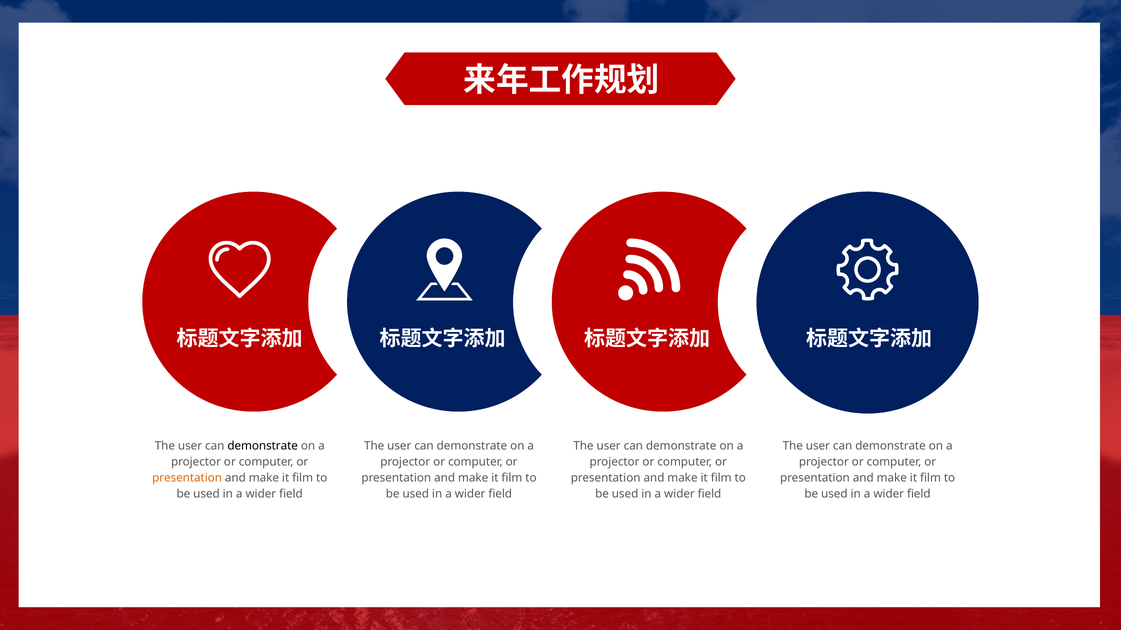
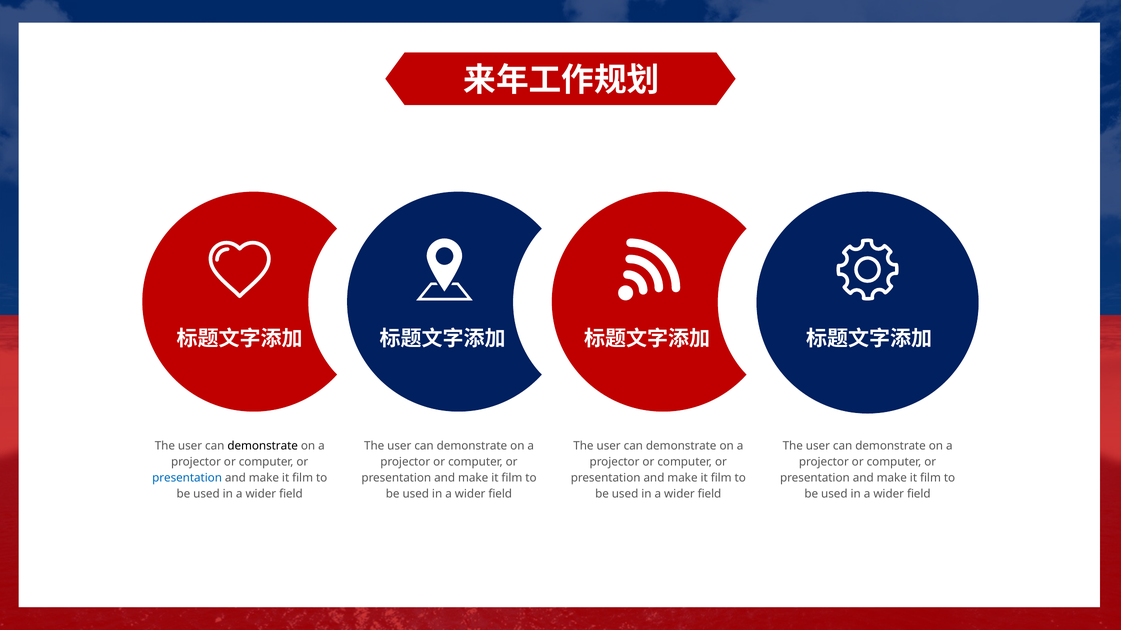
presentation at (187, 478) colour: orange -> blue
